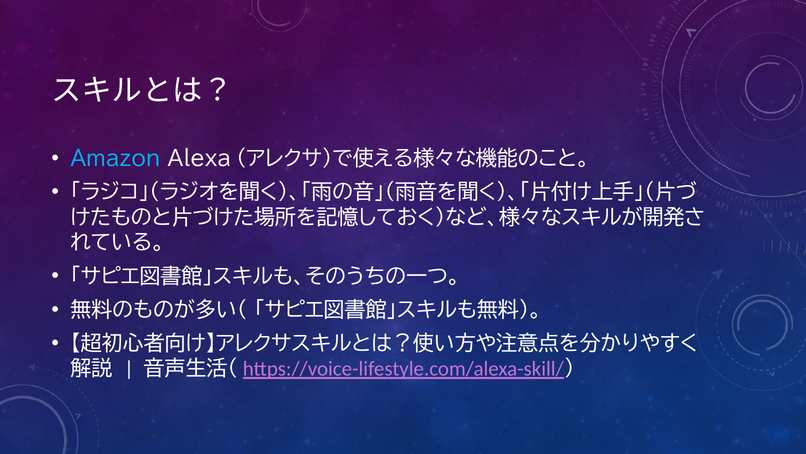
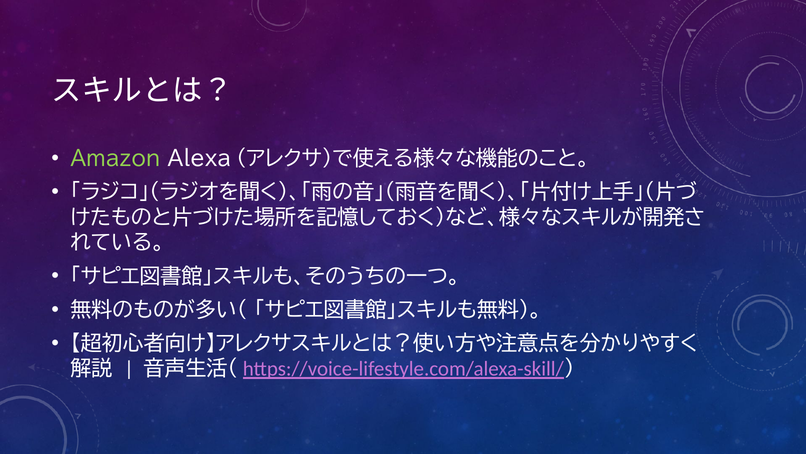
Amazon colour: light blue -> light green
